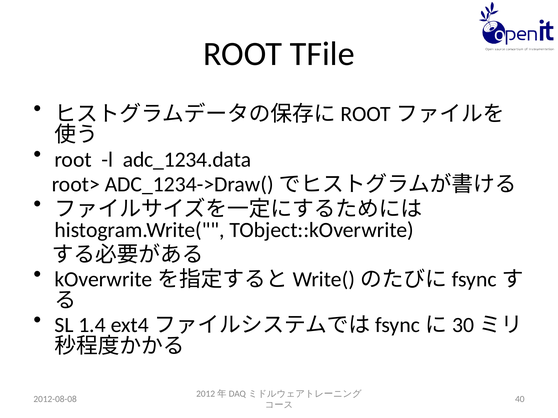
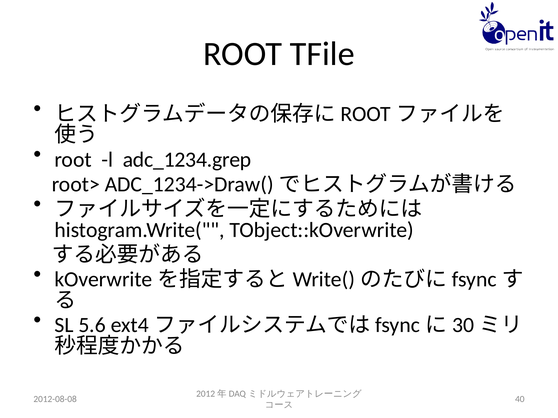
adc_1234.data: adc_1234.data -> adc_1234.grep
1.4: 1.4 -> 5.6
